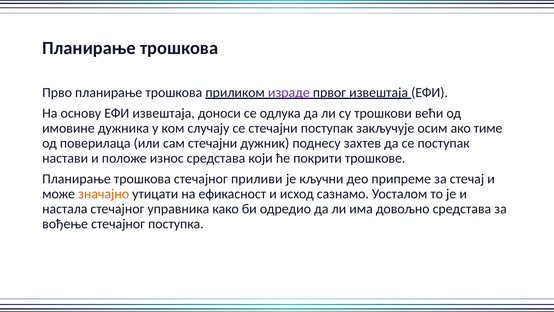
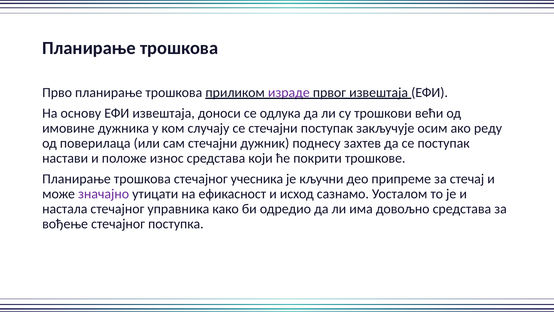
тиме: тиме -> реду
приливи: приливи -> учесника
значајно colour: orange -> purple
